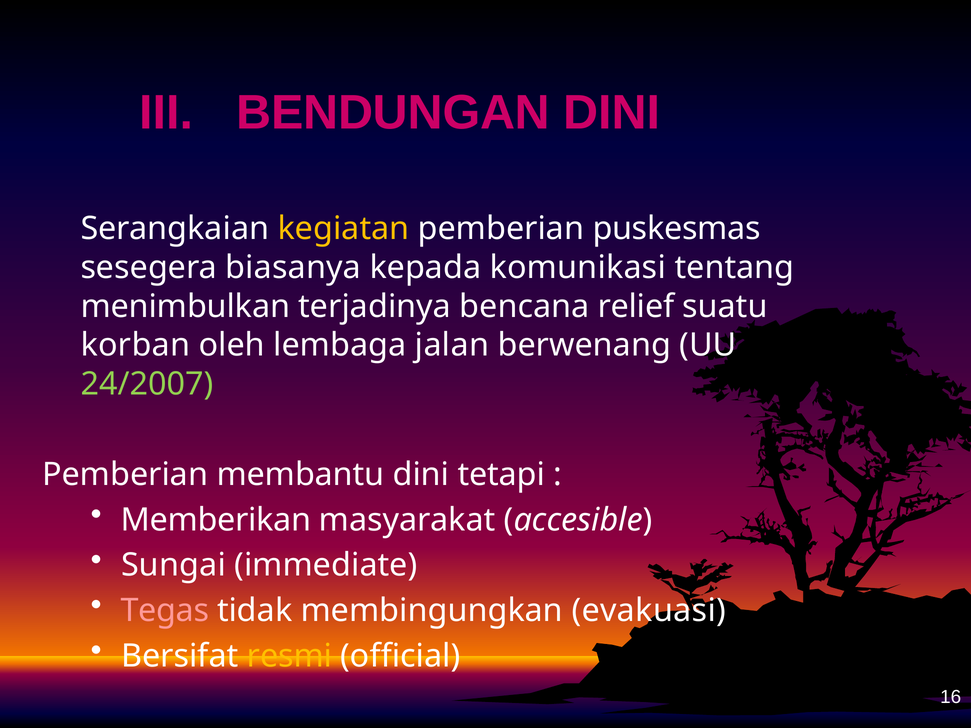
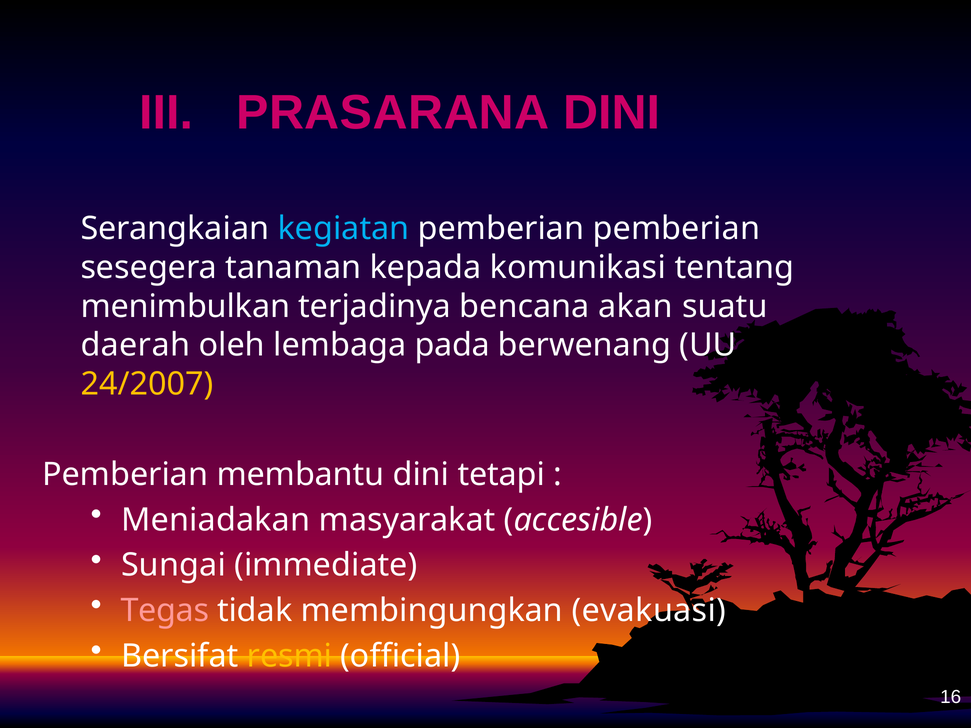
BENDUNGAN: BENDUNGAN -> PRASARANA
kegiatan colour: yellow -> light blue
pemberian puskesmas: puskesmas -> pemberian
biasanya: biasanya -> tanaman
relief: relief -> akan
korban: korban -> daerah
jalan: jalan -> pada
24/2007 colour: light green -> yellow
Memberikan: Memberikan -> Meniadakan
